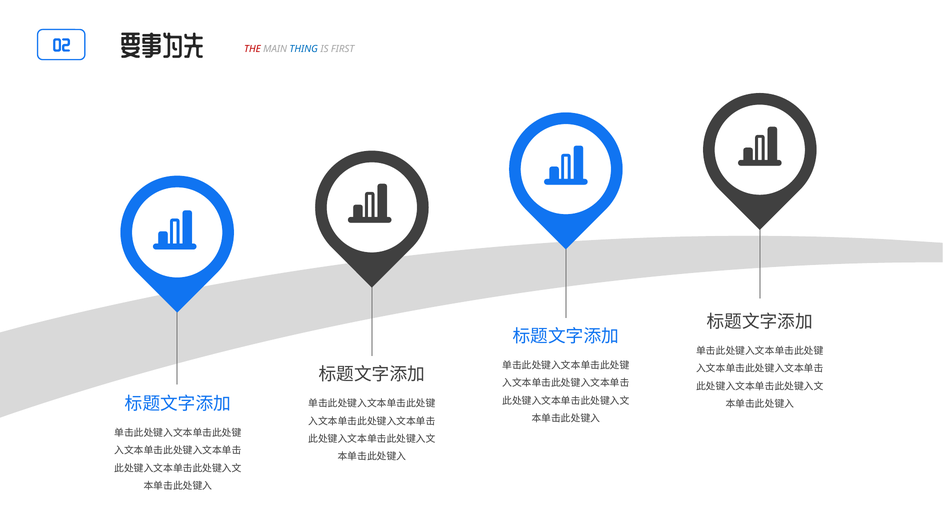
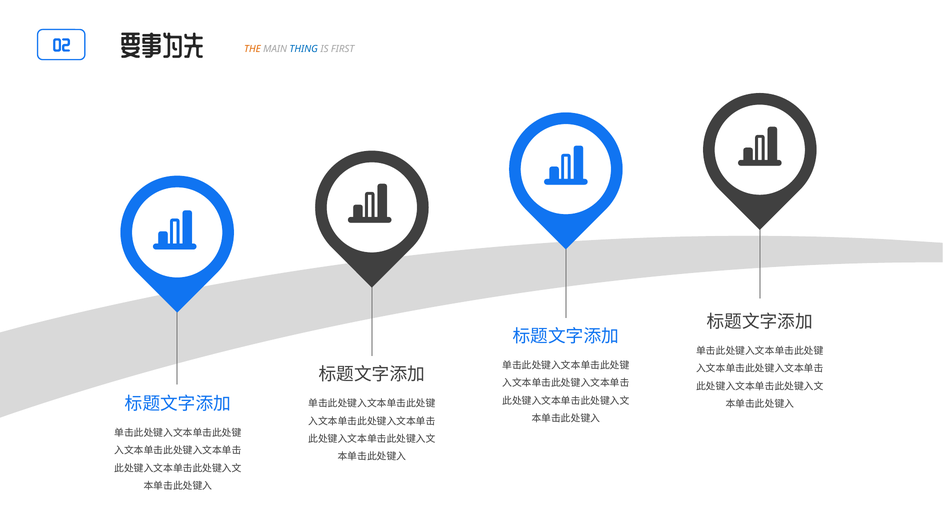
THE colour: red -> orange
